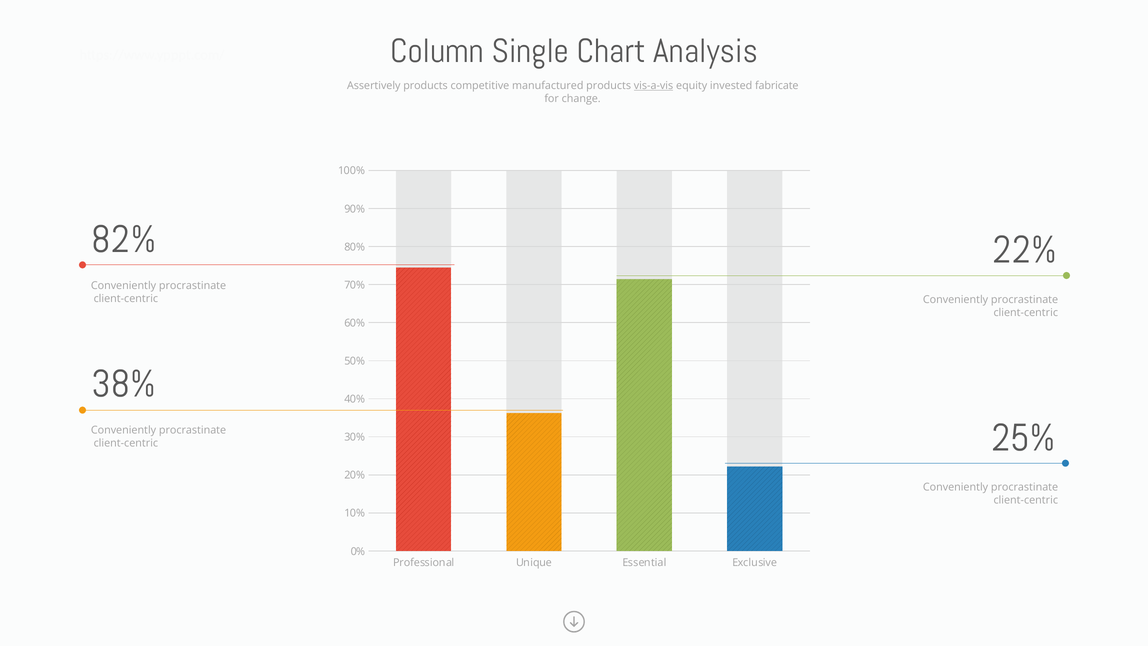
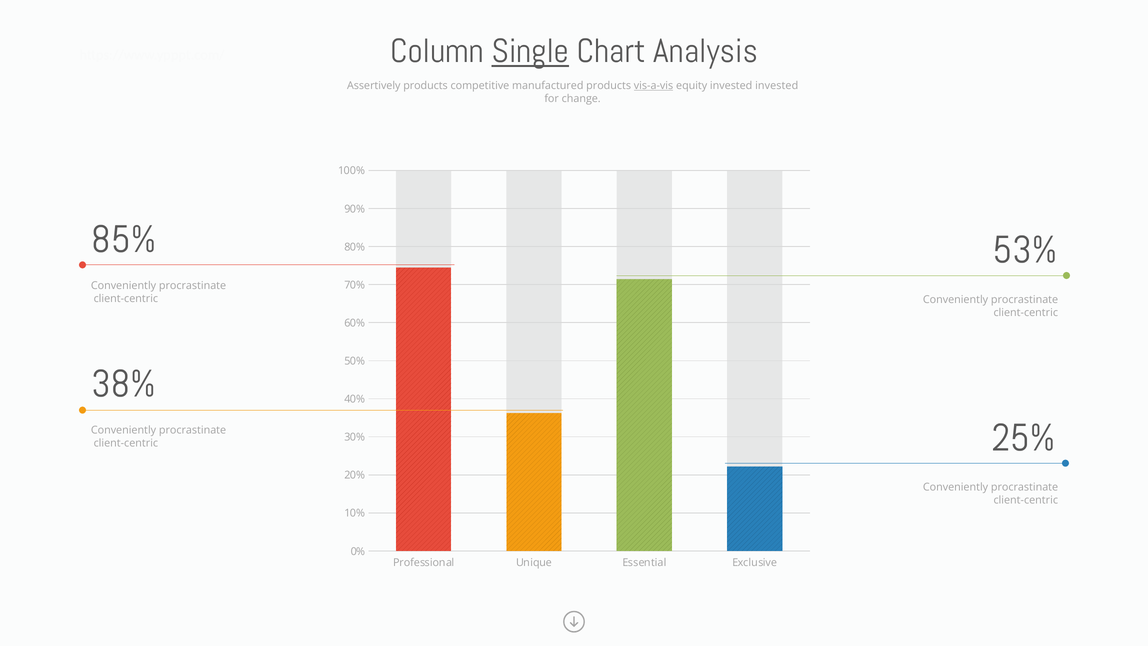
Single underline: none -> present
invested fabricate: fabricate -> invested
82%: 82% -> 85%
22%: 22% -> 53%
